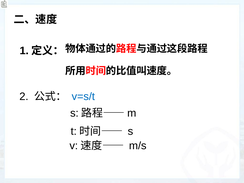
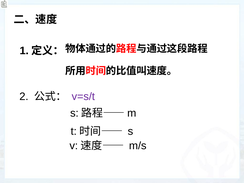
v=s/t colour: blue -> purple
